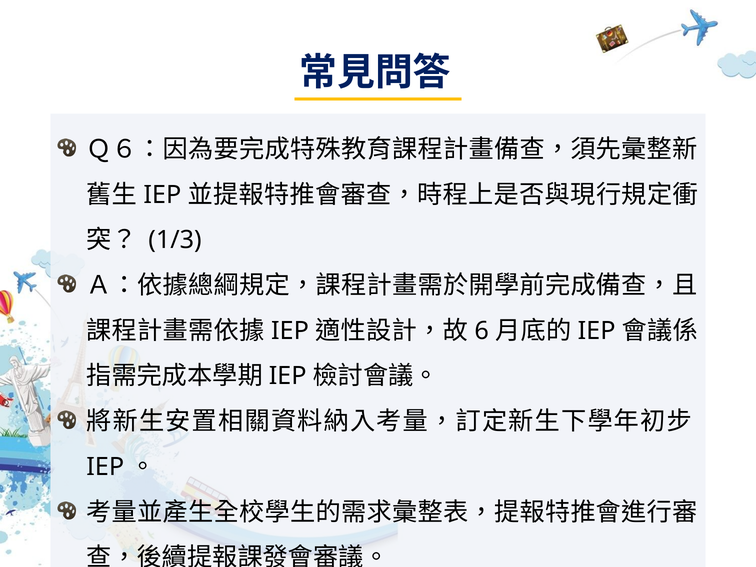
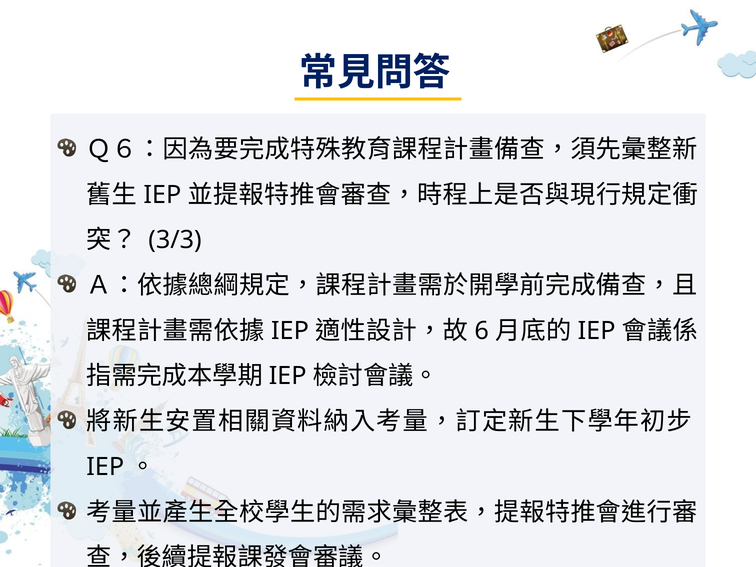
1/3: 1/3 -> 3/3
